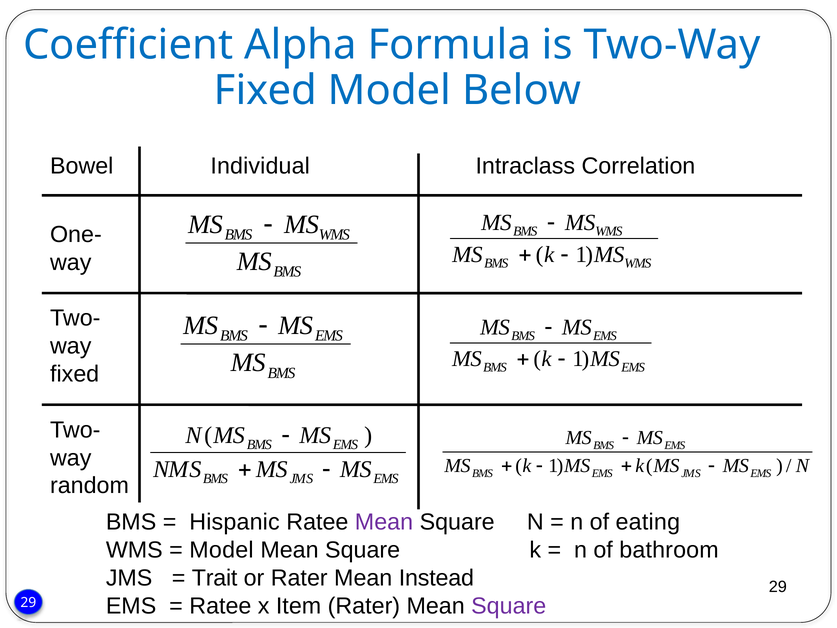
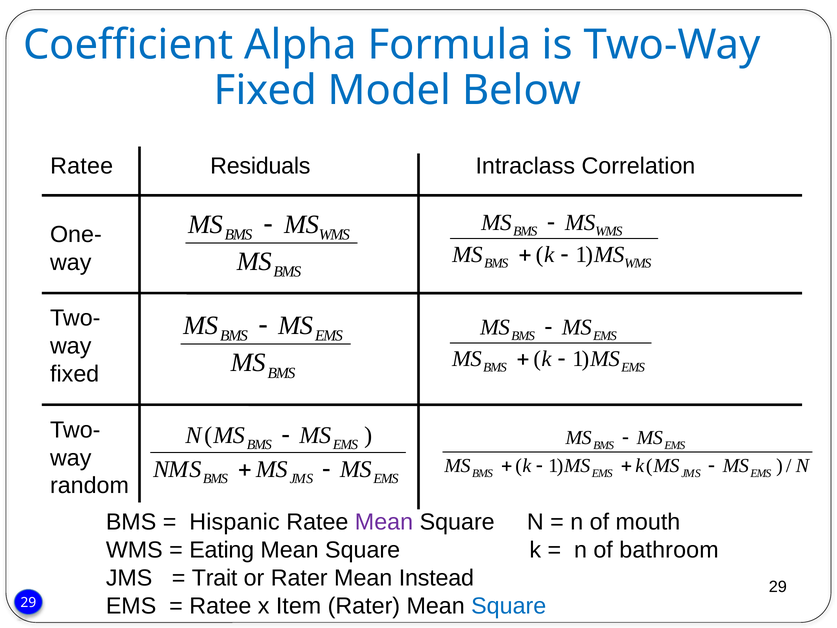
Bowel at (82, 166): Bowel -> Ratee
Individual: Individual -> Residuals
eating: eating -> mouth
Model at (222, 550): Model -> Eating
Square at (509, 606) colour: purple -> blue
